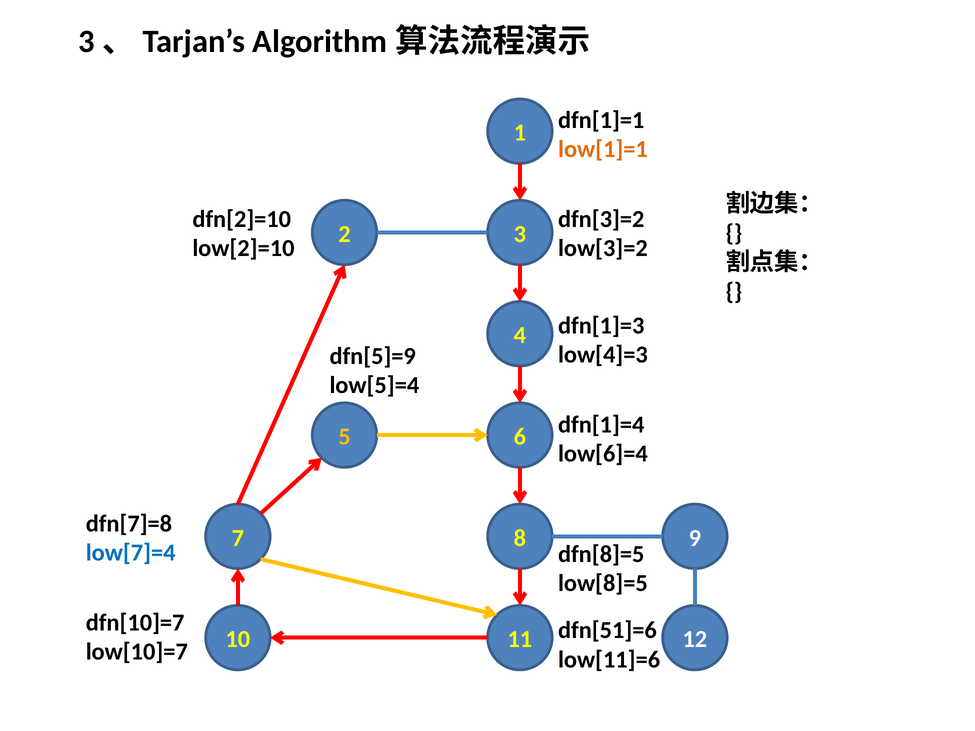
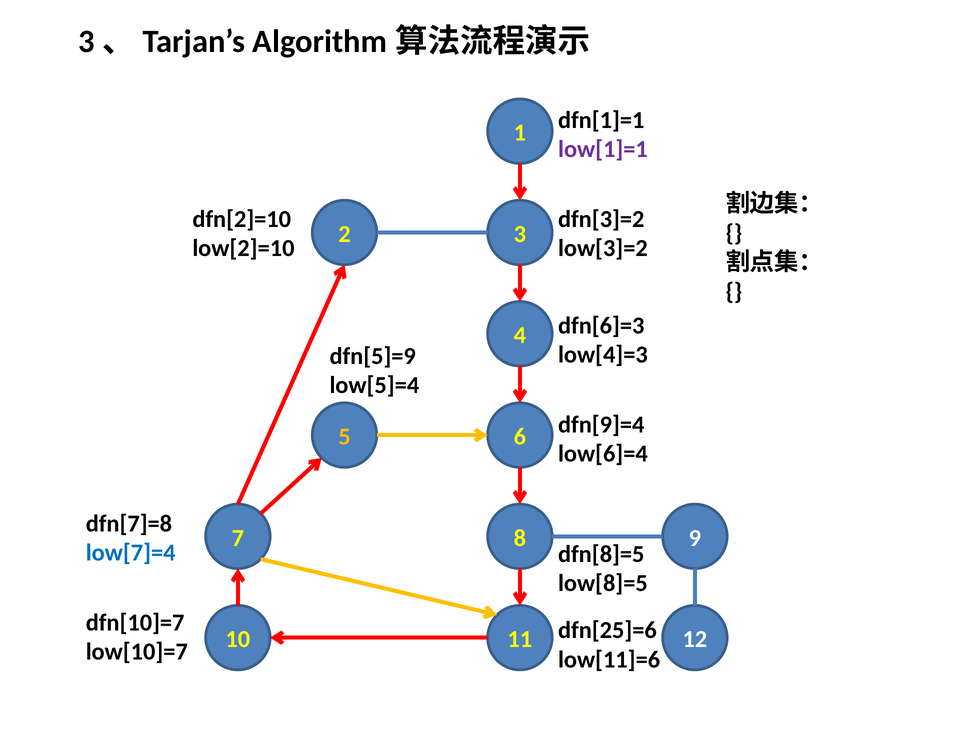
low[1]=1 colour: orange -> purple
dfn[1]=3: dfn[1]=3 -> dfn[6]=3
dfn[1]=4: dfn[1]=4 -> dfn[9]=4
dfn[51]=6: dfn[51]=6 -> dfn[25]=6
